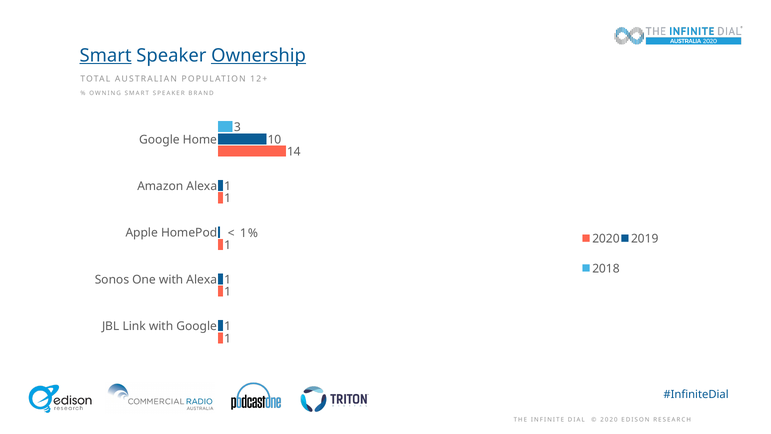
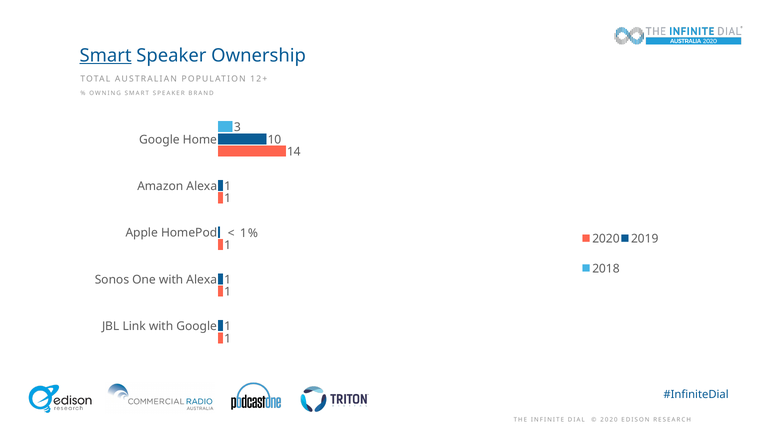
Ownership underline: present -> none
